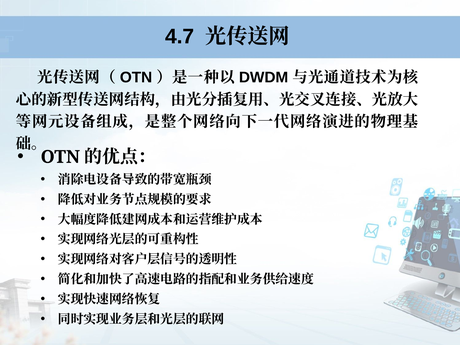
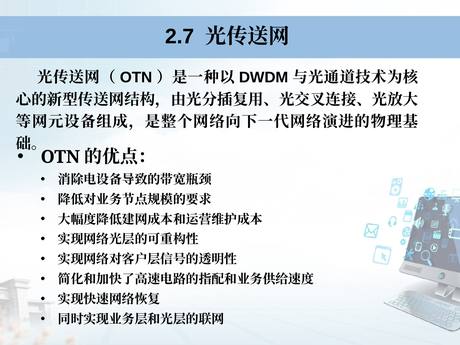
4.7: 4.7 -> 2.7
